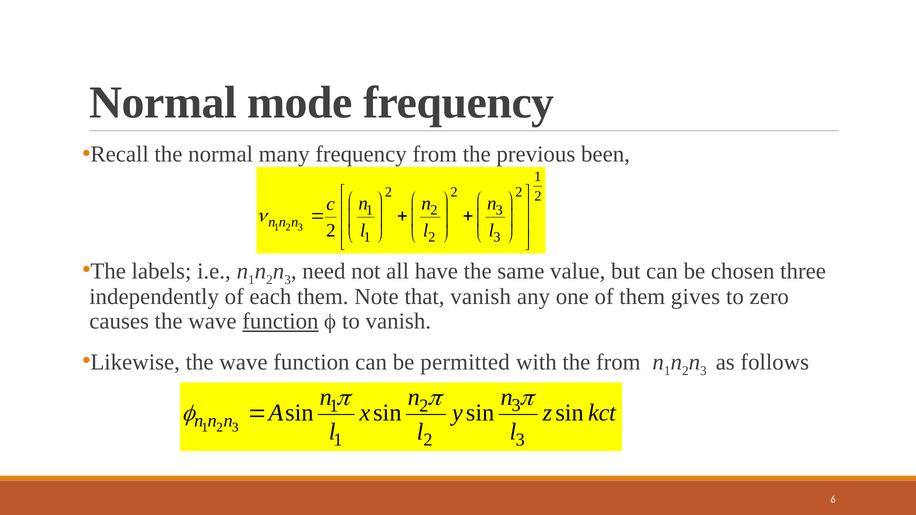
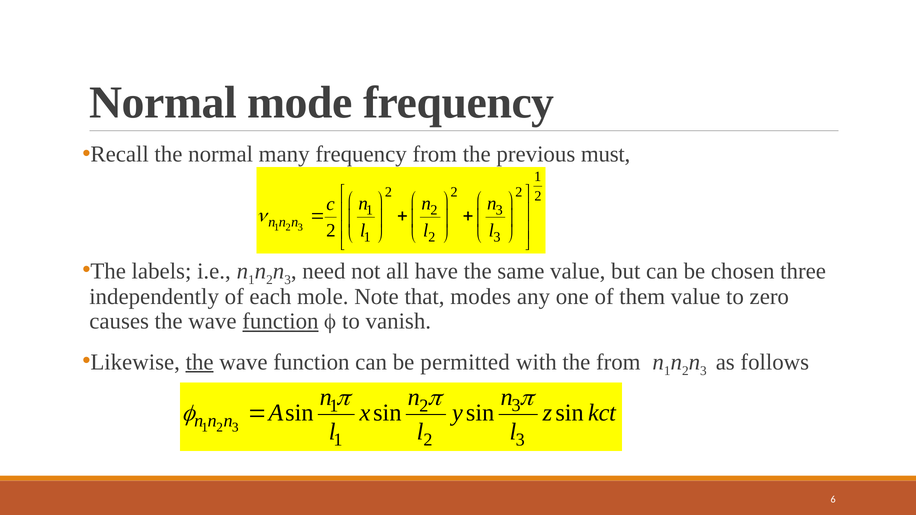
been: been -> must
each them: them -> mole
that vanish: vanish -> modes
them gives: gives -> value
the at (200, 362) underline: none -> present
